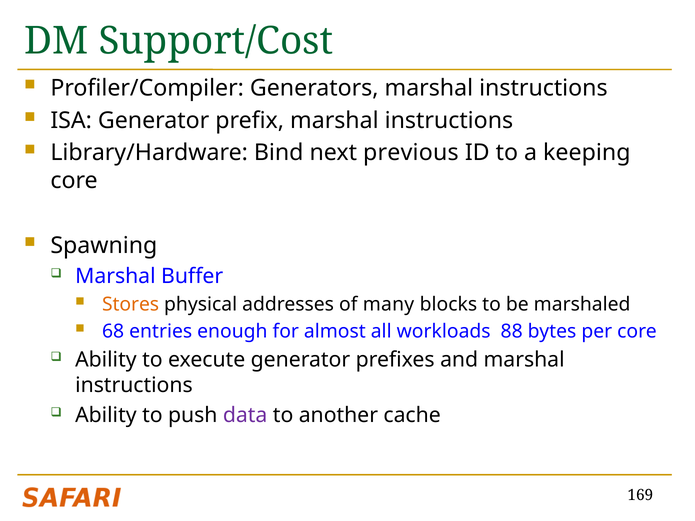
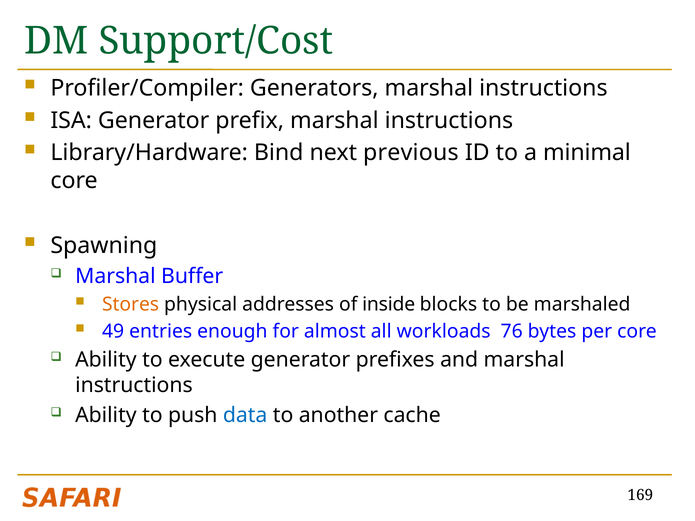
keeping: keeping -> minimal
many: many -> inside
68: 68 -> 49
88: 88 -> 76
data colour: purple -> blue
